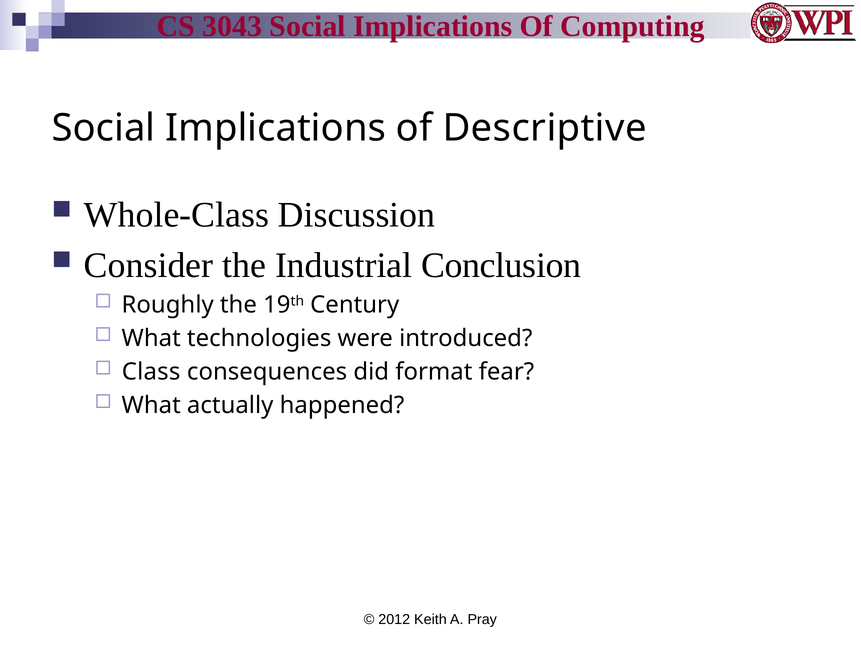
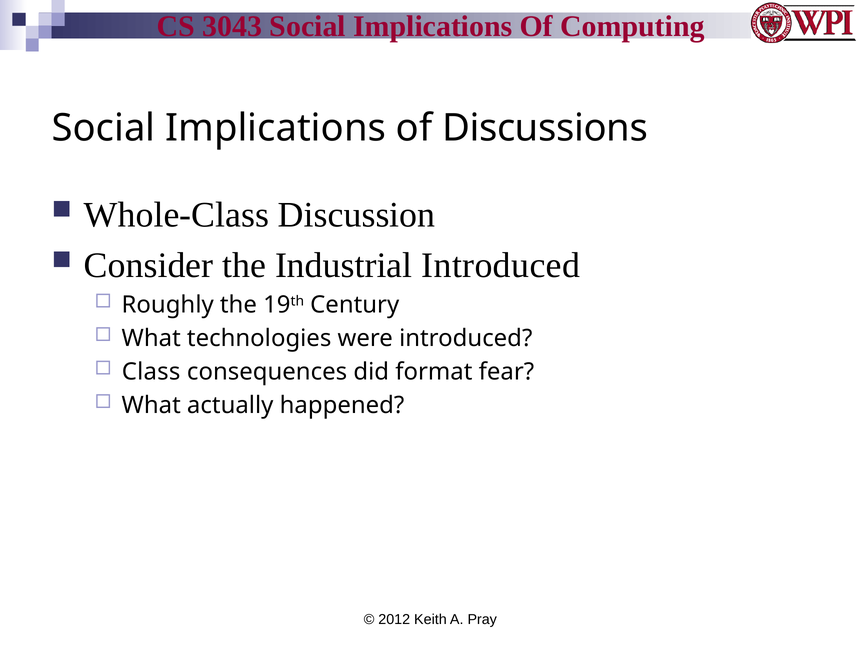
Descriptive: Descriptive -> Discussions
Industrial Conclusion: Conclusion -> Introduced
